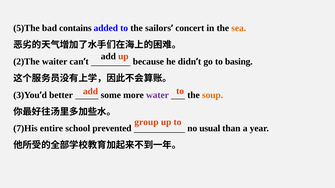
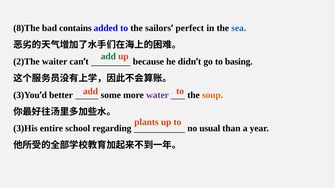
5)The: 5)The -> 8)The
concert: concert -> perfect
sea colour: orange -> blue
add at (108, 56) colour: black -> green
group: group -> plants
7)His: 7)His -> 3)His
prevented: prevented -> regarding
